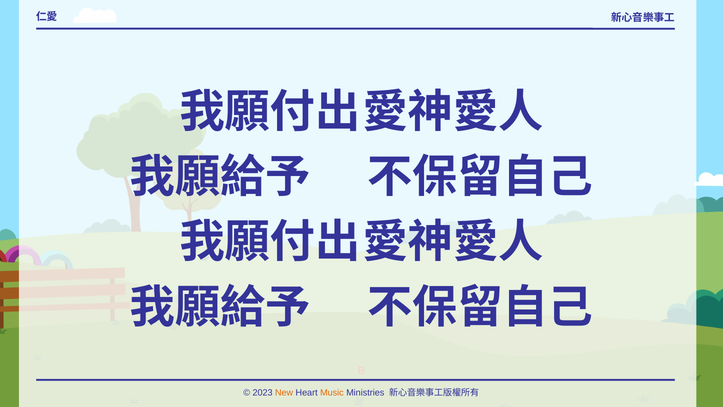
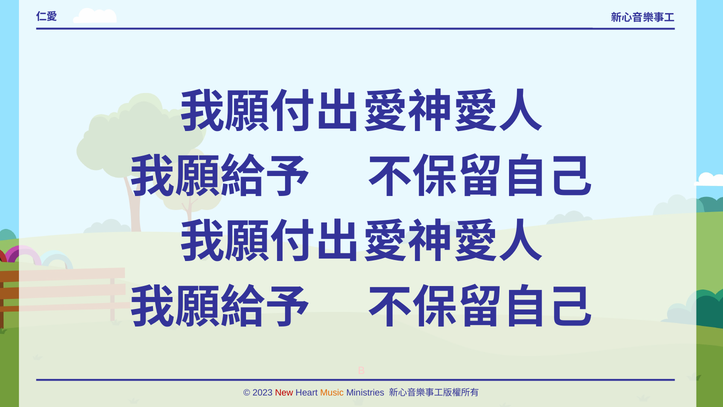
New colour: orange -> red
